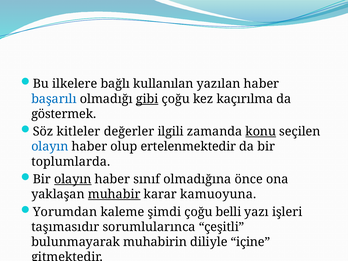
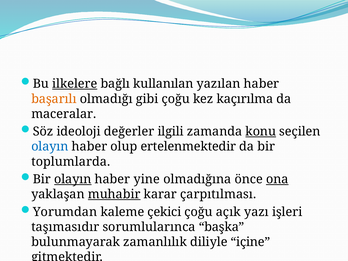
ilkelere underline: none -> present
başarılı colour: blue -> orange
gibi underline: present -> none
göstermek: göstermek -> maceralar
kitleler: kitleler -> ideoloji
sınıf: sınıf -> yine
ona underline: none -> present
kamuoyuna: kamuoyuna -> çarpıtılması
şimdi: şimdi -> çekici
belli: belli -> açık
çeşitli: çeşitli -> başka
muhabirin: muhabirin -> zamanlılık
